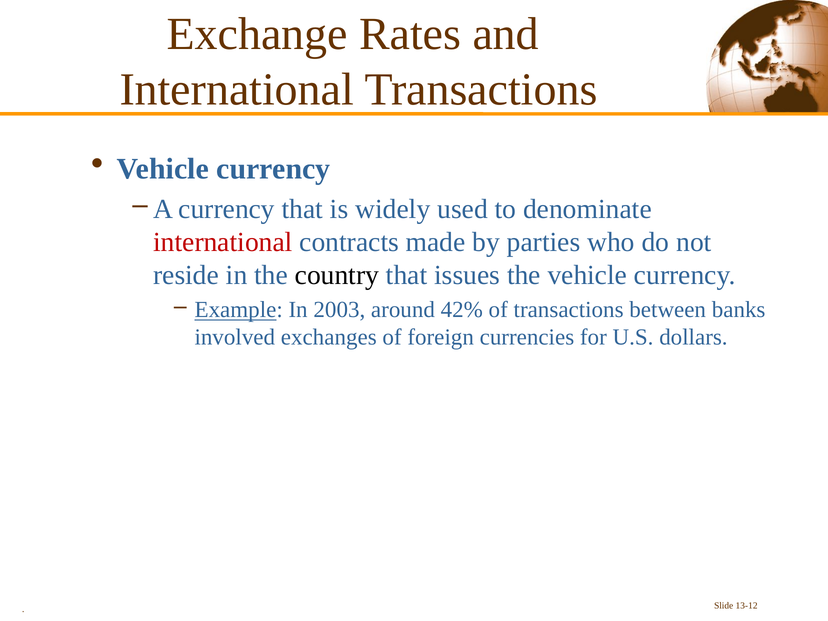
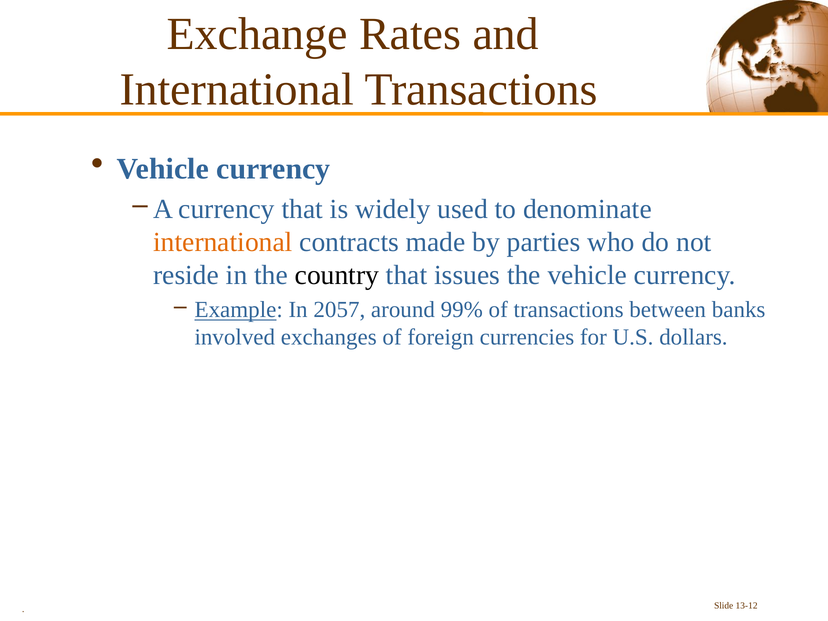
international at (223, 242) colour: red -> orange
2003: 2003 -> 2057
42%: 42% -> 99%
